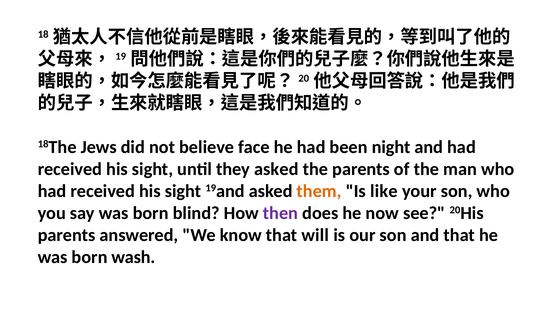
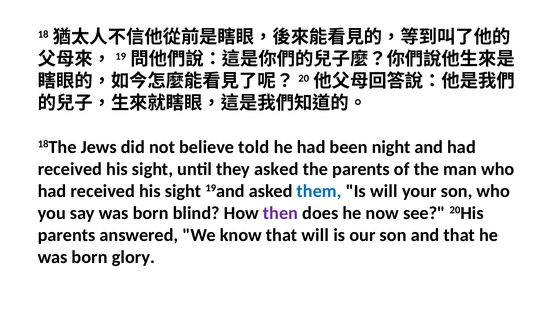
face: face -> told
them colour: orange -> blue
Is like: like -> will
wash: wash -> glory
